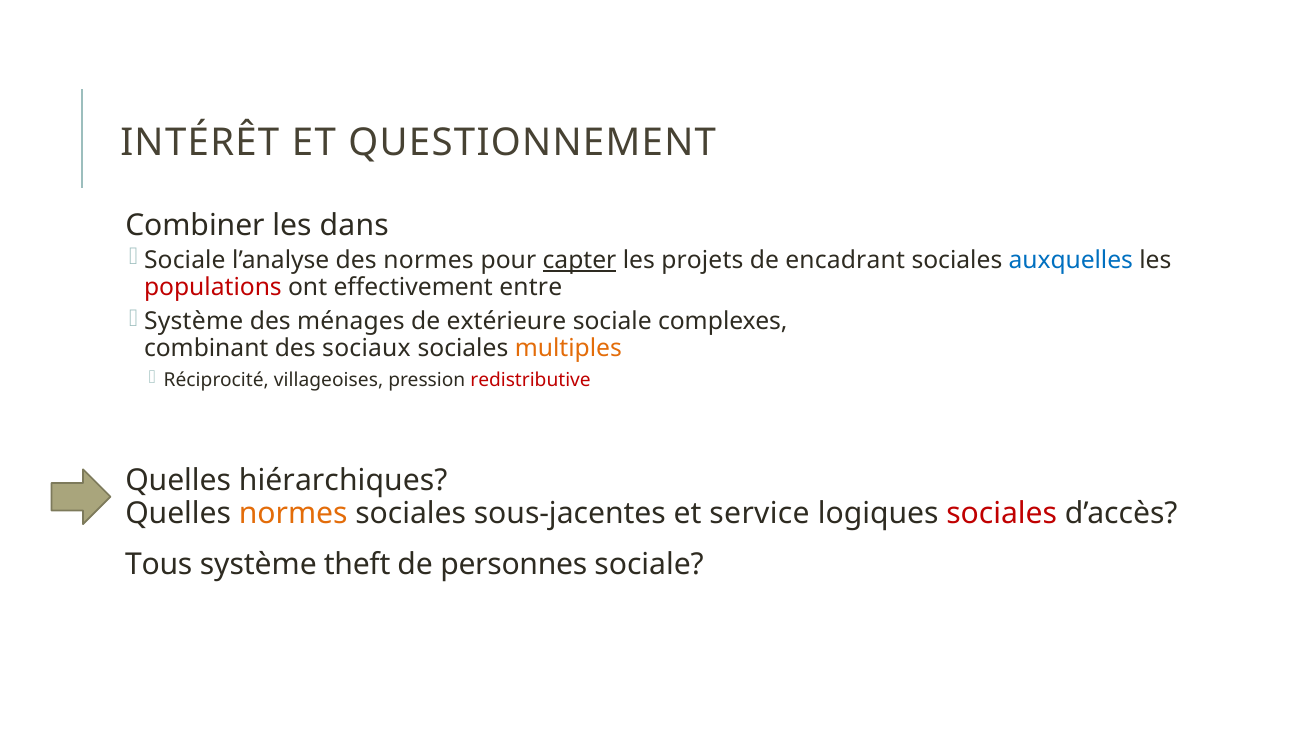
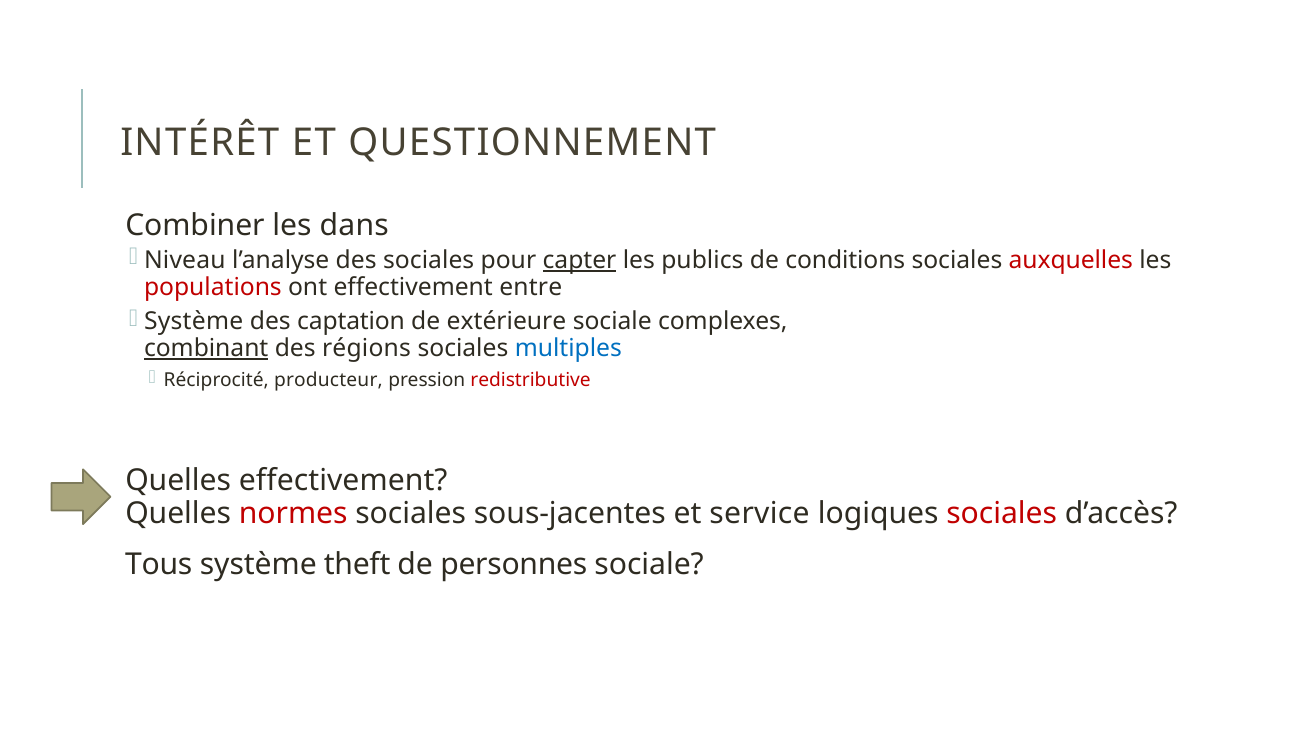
Sociale at (185, 260): Sociale -> Niveau
des normes: normes -> sociales
projets: projets -> publics
encadrant: encadrant -> conditions
auxquelles colour: blue -> red
ménages: ménages -> captation
combinant underline: none -> present
sociaux: sociaux -> régions
multiples colour: orange -> blue
villageoises: villageoises -> producteur
Quelles hiérarchiques: hiérarchiques -> effectivement
normes at (293, 513) colour: orange -> red
